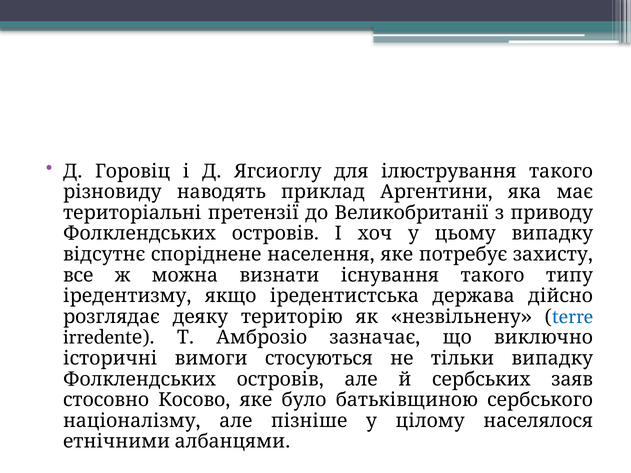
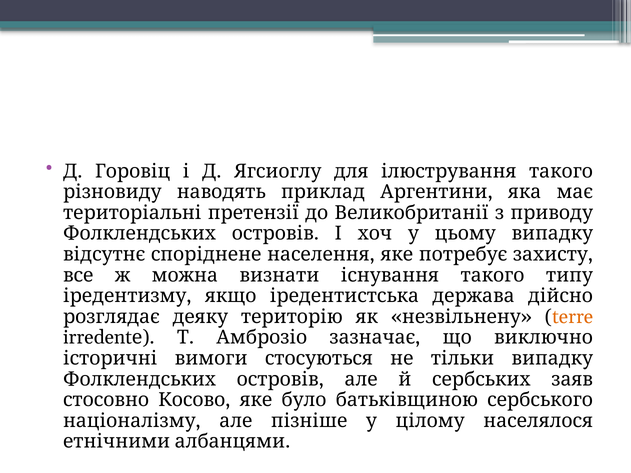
terre colour: blue -> orange
